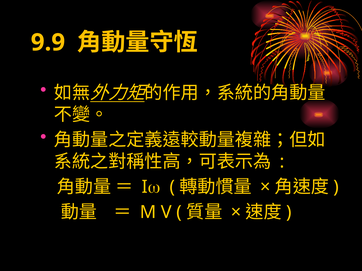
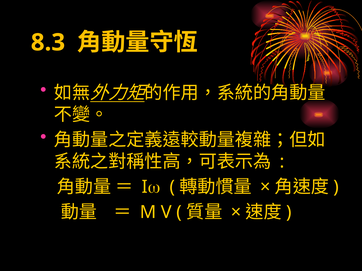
9.9: 9.9 -> 8.3
